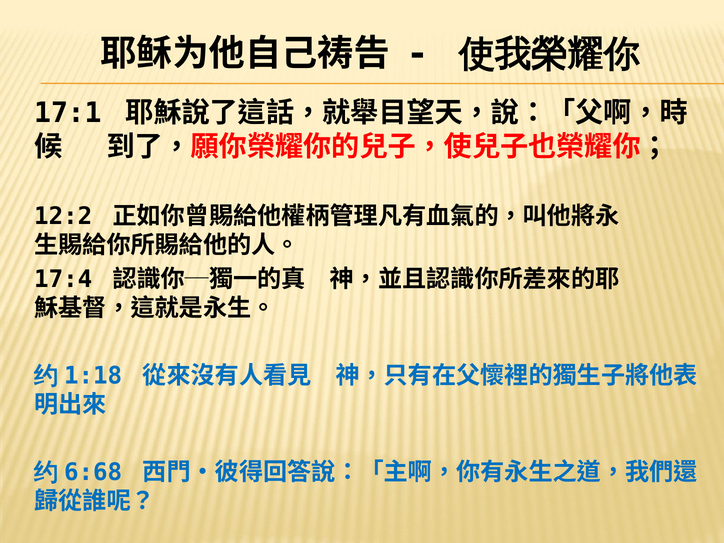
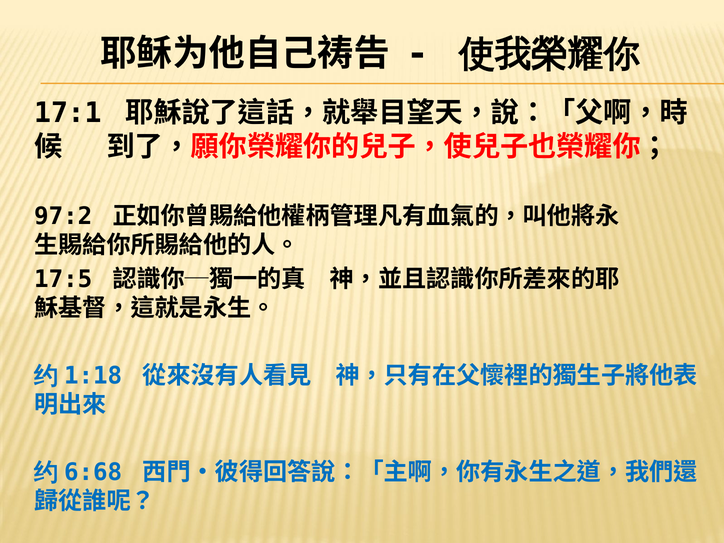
12:2: 12:2 -> 97:2
17:4: 17:4 -> 17:5
